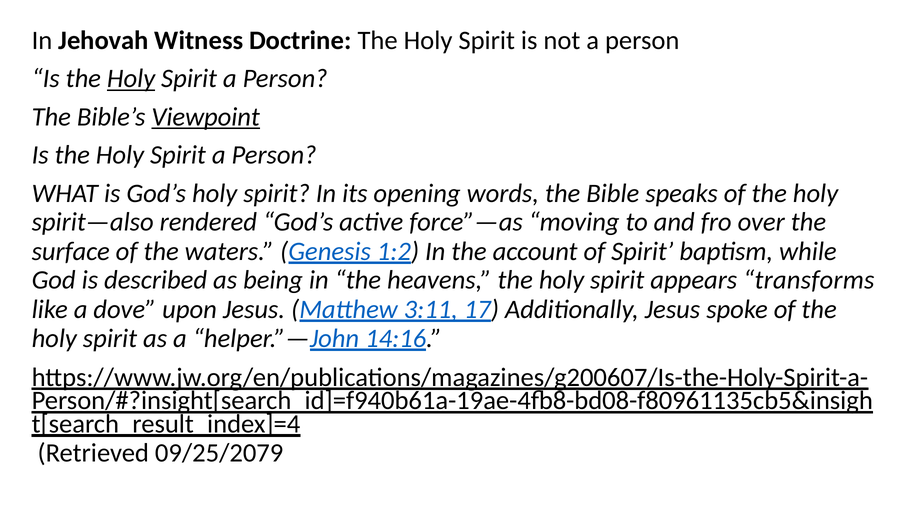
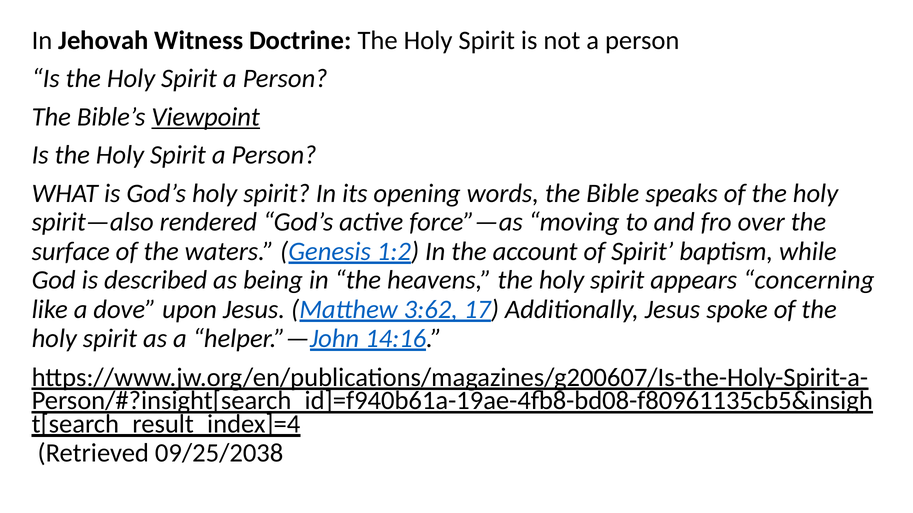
Holy at (131, 79) underline: present -> none
transforms: transforms -> concerning
3:11: 3:11 -> 3:62
09/25/2079: 09/25/2079 -> 09/25/2038
